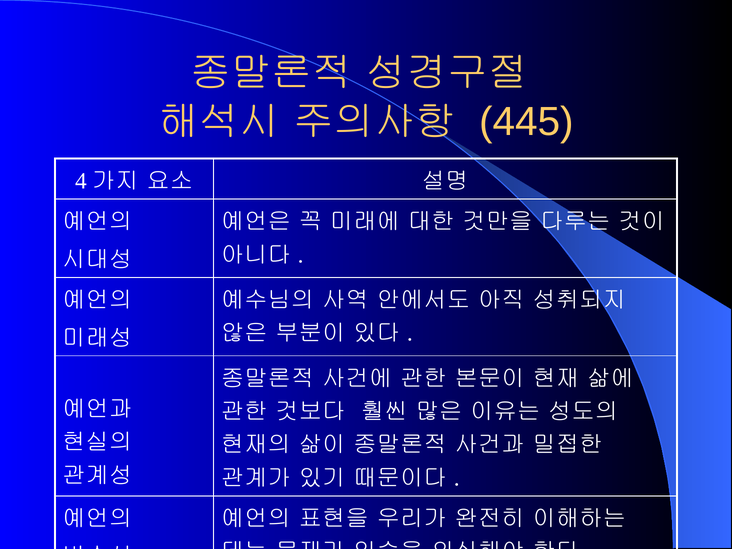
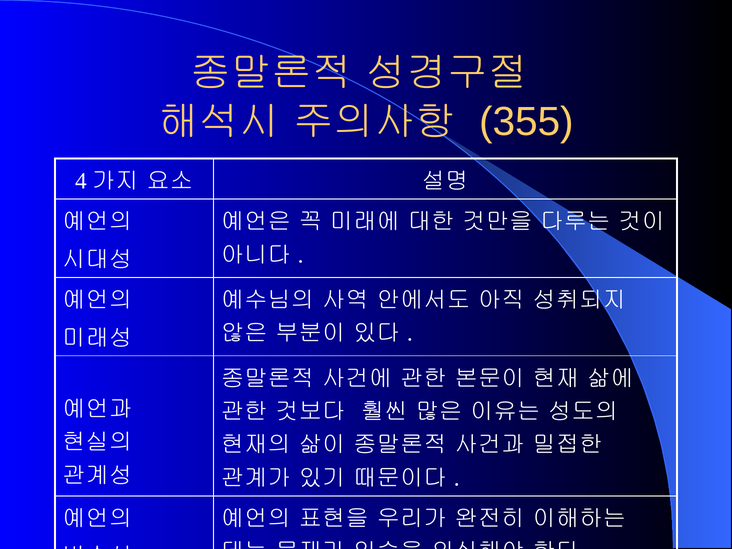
445: 445 -> 355
